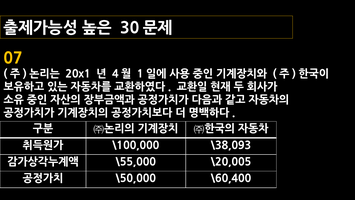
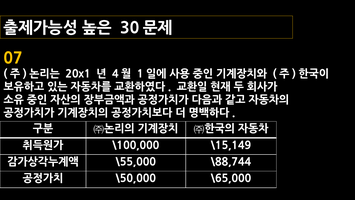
\38,093: \38,093 -> \15,149
\20,005: \20,005 -> \88,744
\60,400: \60,400 -> \65,000
